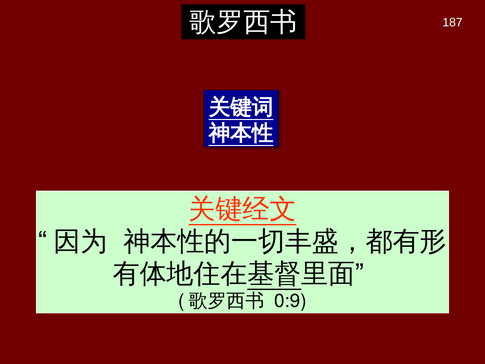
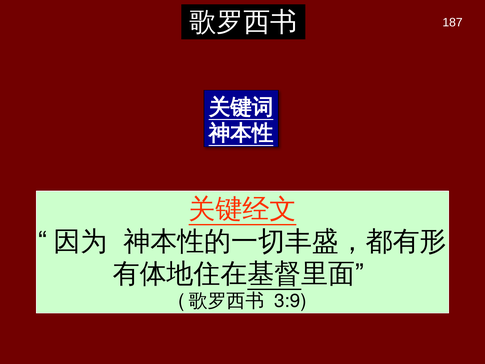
0:9: 0:9 -> 3:9
